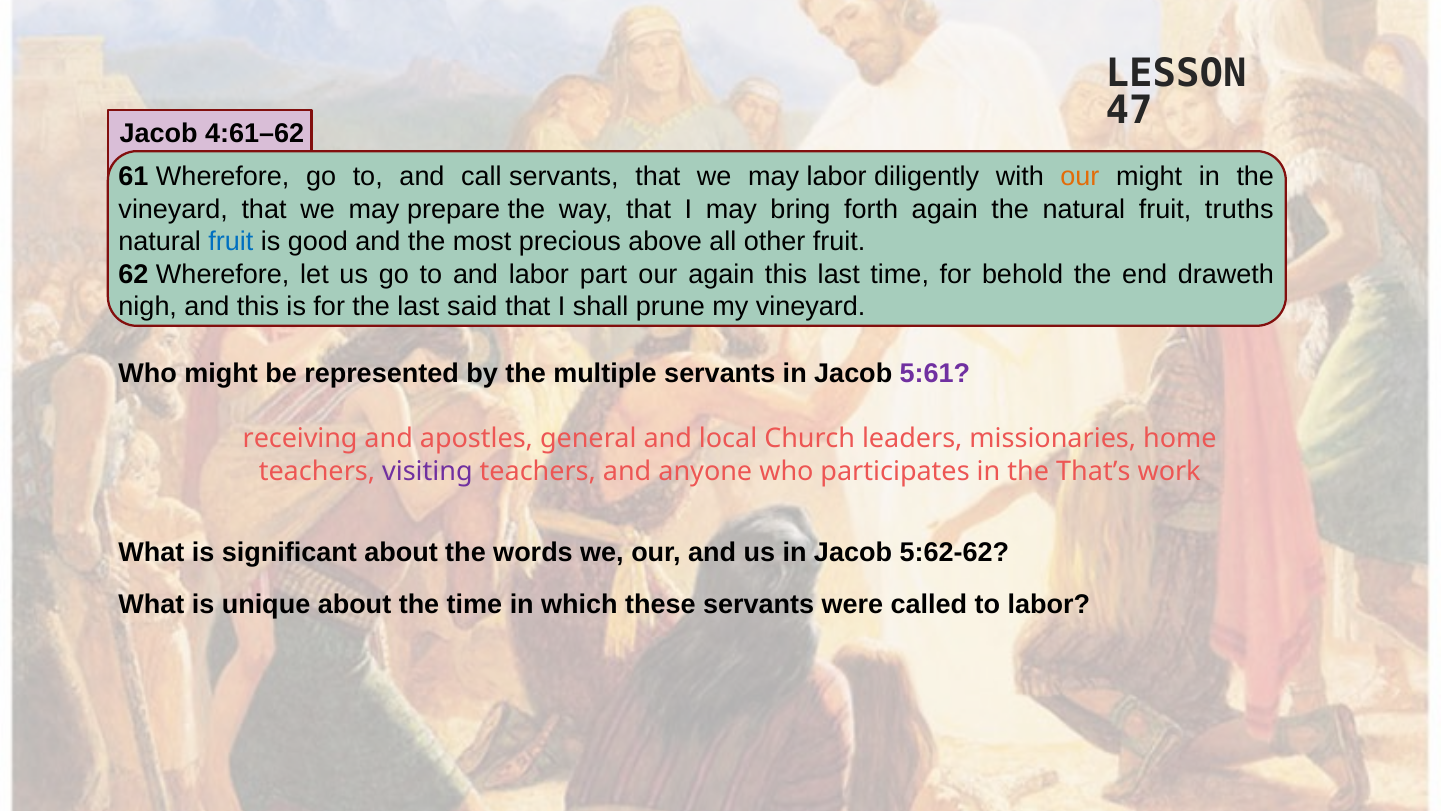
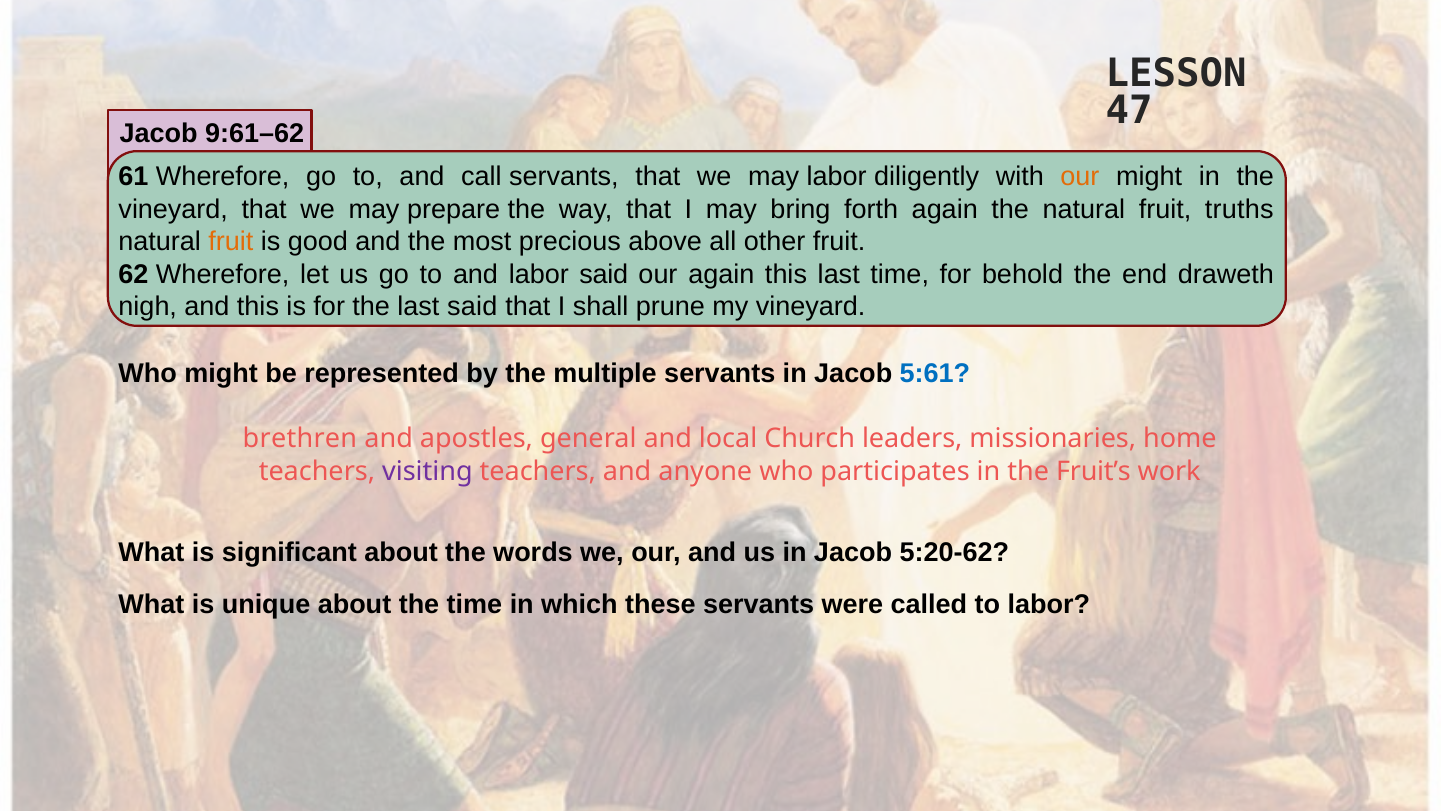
4:61–62: 4:61–62 -> 9:61–62
fruit at (231, 242) colour: blue -> orange
labor part: part -> said
5:61 colour: purple -> blue
receiving: receiving -> brethren
That’s: That’s -> Fruit’s
5:62-62: 5:62-62 -> 5:20-62
